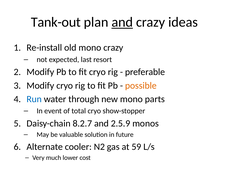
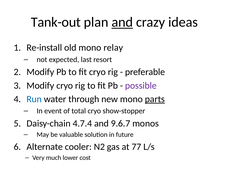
mono crazy: crazy -> relay
possible colour: orange -> purple
parts underline: none -> present
8.2.7: 8.2.7 -> 4.7.4
2.5.9: 2.5.9 -> 9.6.7
59: 59 -> 77
